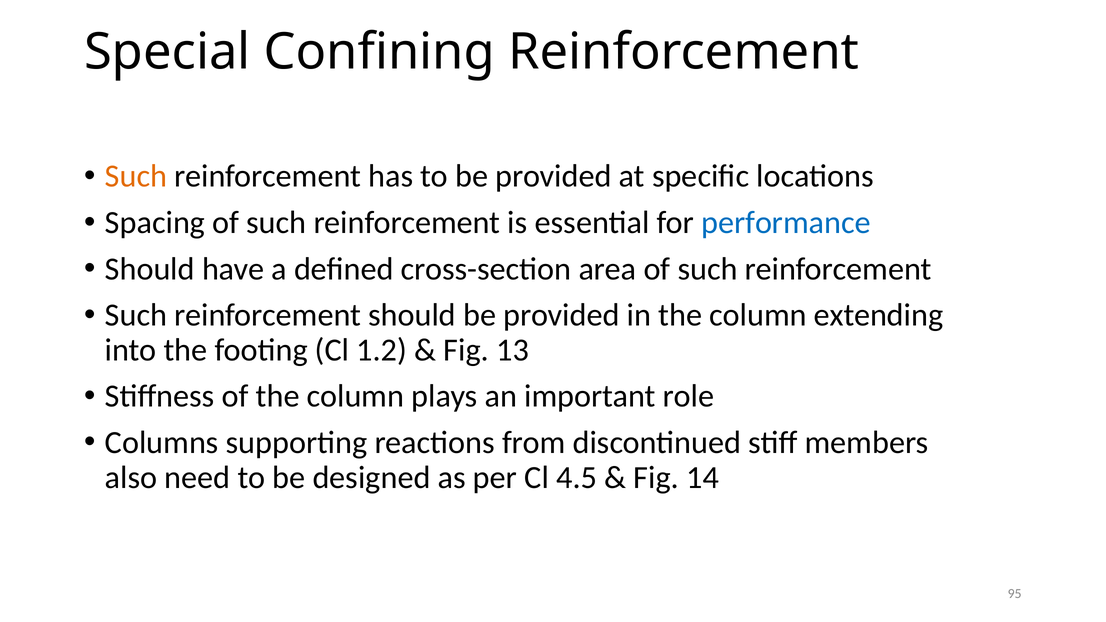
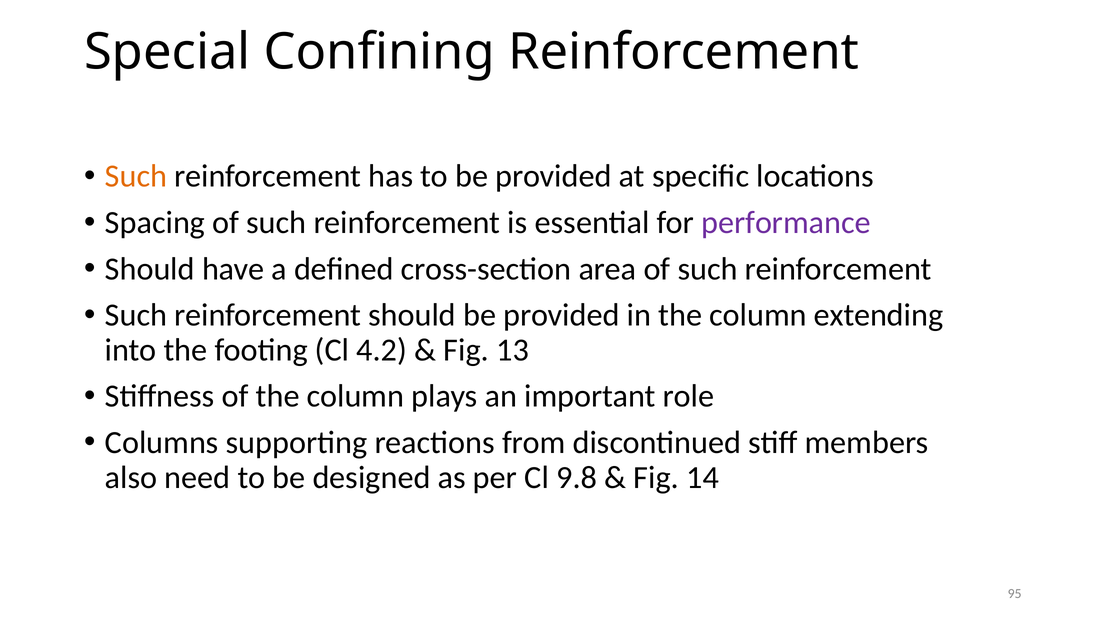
performance colour: blue -> purple
1.2: 1.2 -> 4.2
4.5: 4.5 -> 9.8
